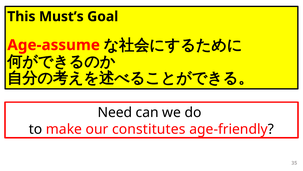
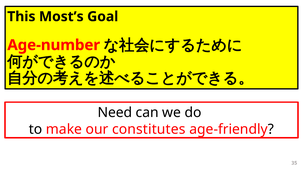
Must’s: Must’s -> Most’s
Age-assume: Age-assume -> Age-number
